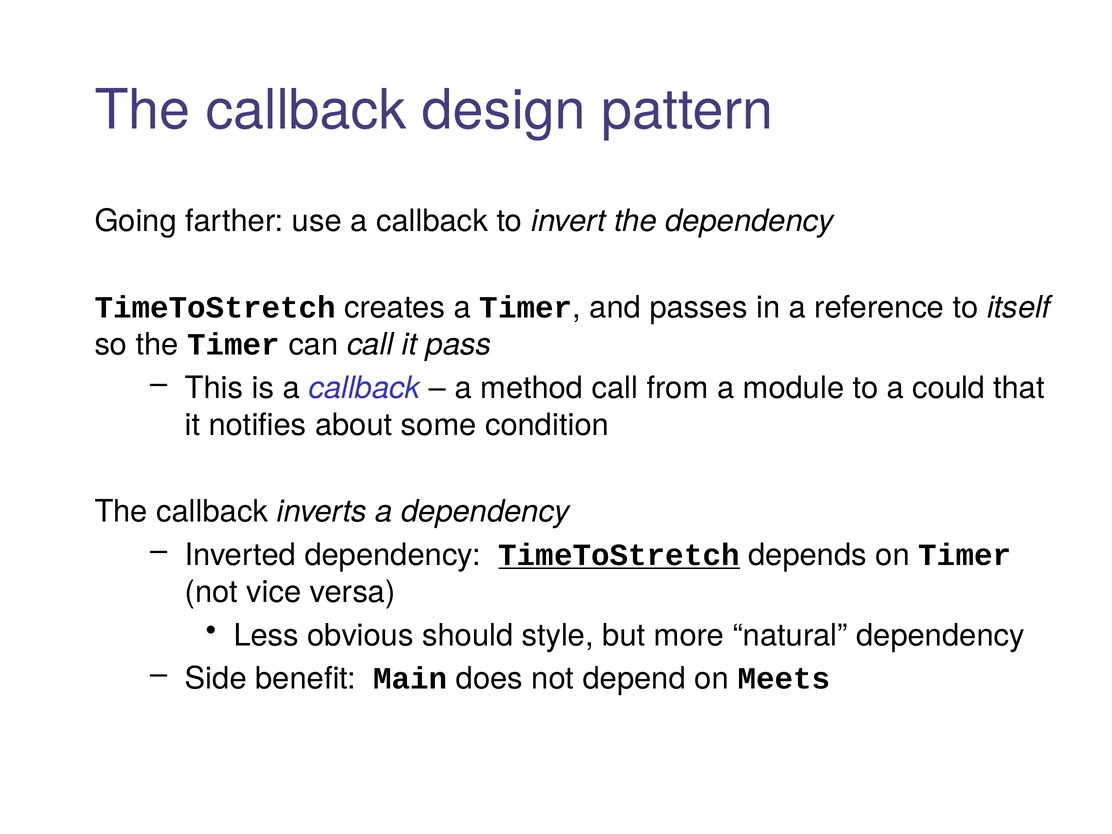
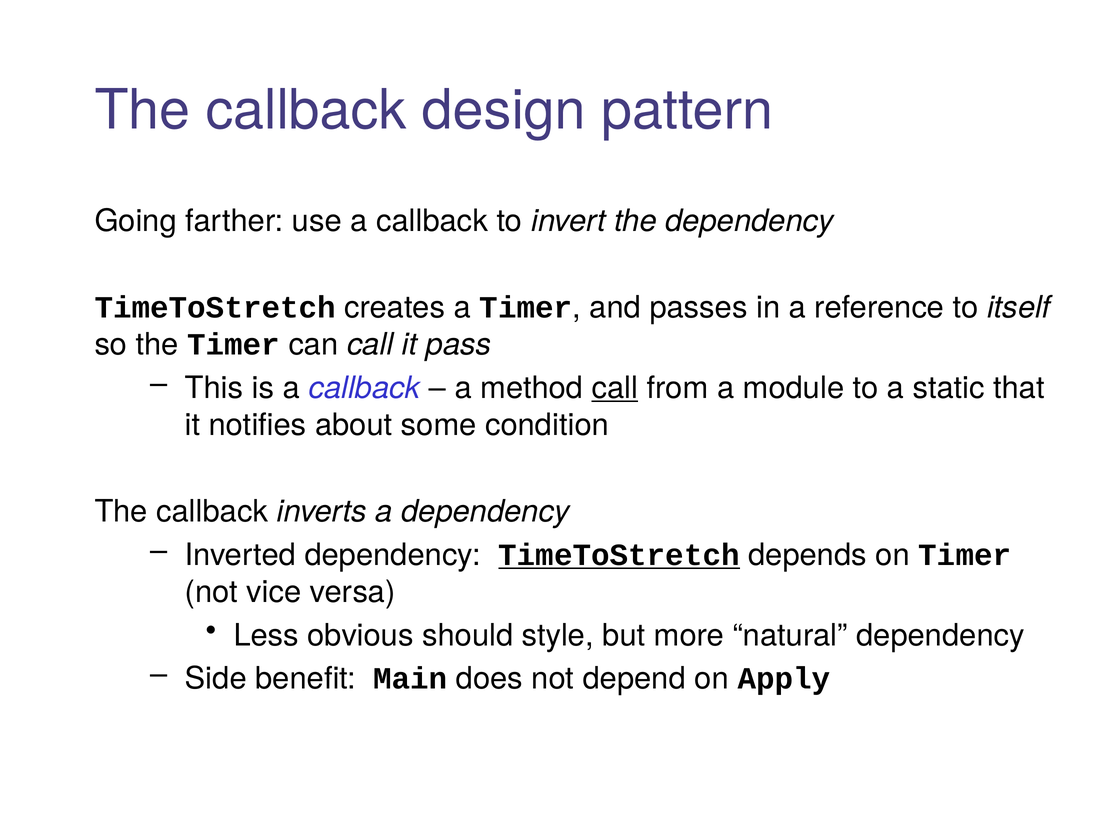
call at (615, 388) underline: none -> present
could: could -> static
Meets: Meets -> Apply
